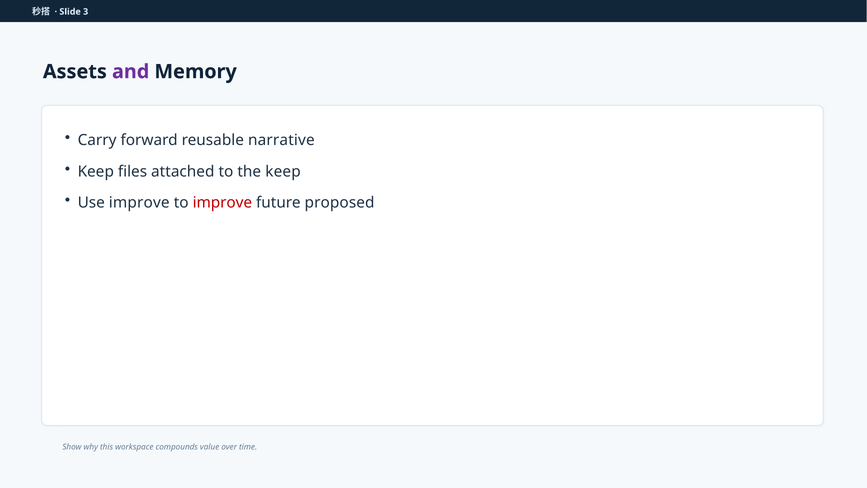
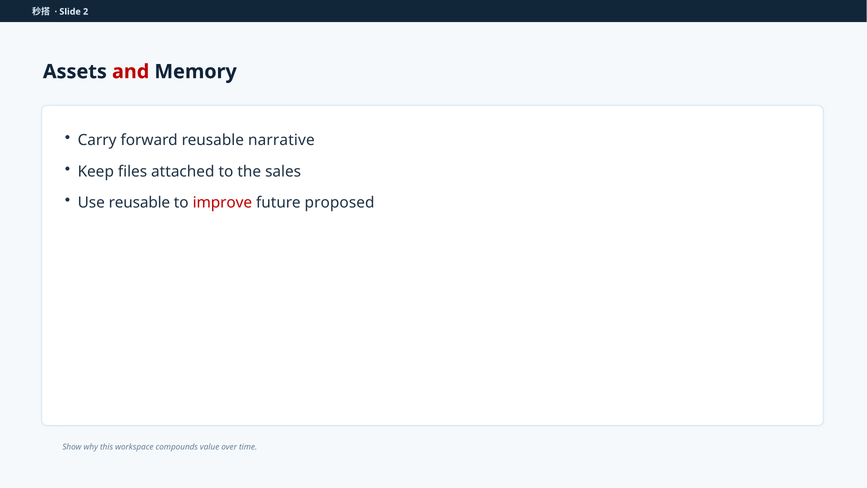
3: 3 -> 2
and colour: purple -> red
the keep: keep -> sales
Use improve: improve -> reusable
